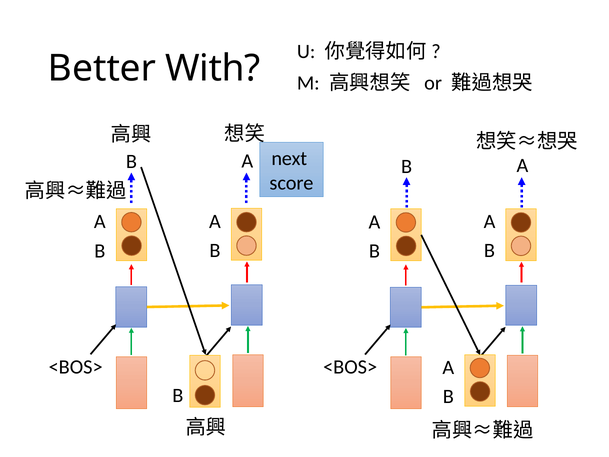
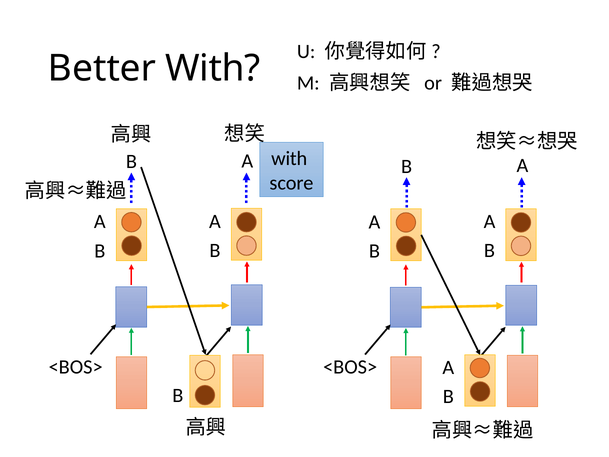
next at (289, 159): next -> with
